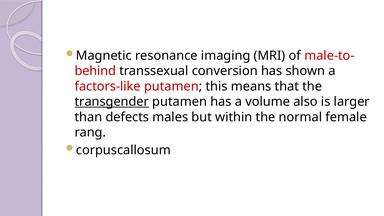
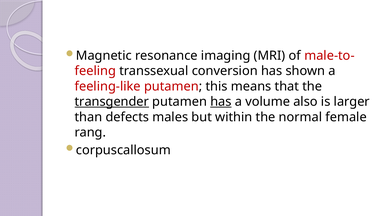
behind: behind -> feeling
factors-like: factors-like -> feeling-like
has at (221, 102) underline: none -> present
